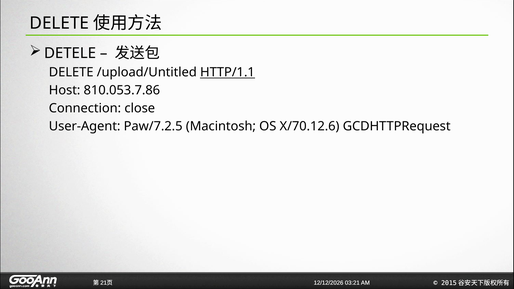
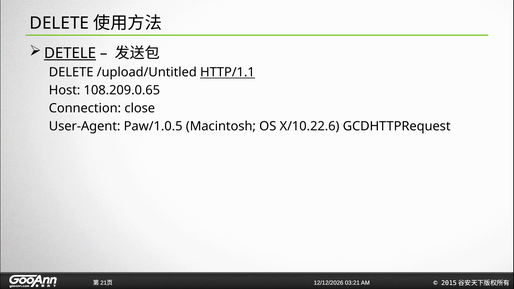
DETELE underline: none -> present
810.053.7.86: 810.053.7.86 -> 108.209.0.65
Paw/7.2.5: Paw/7.2.5 -> Paw/1.0.5
X/70.12.6: X/70.12.6 -> X/10.22.6
